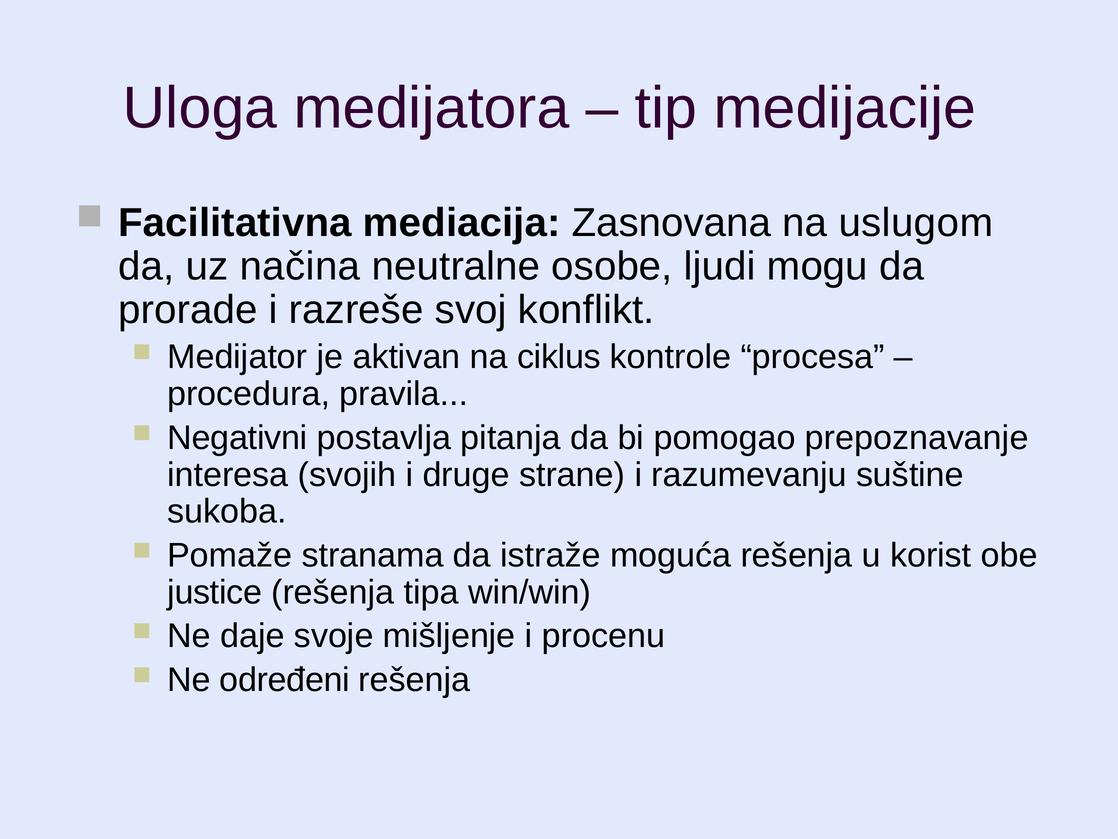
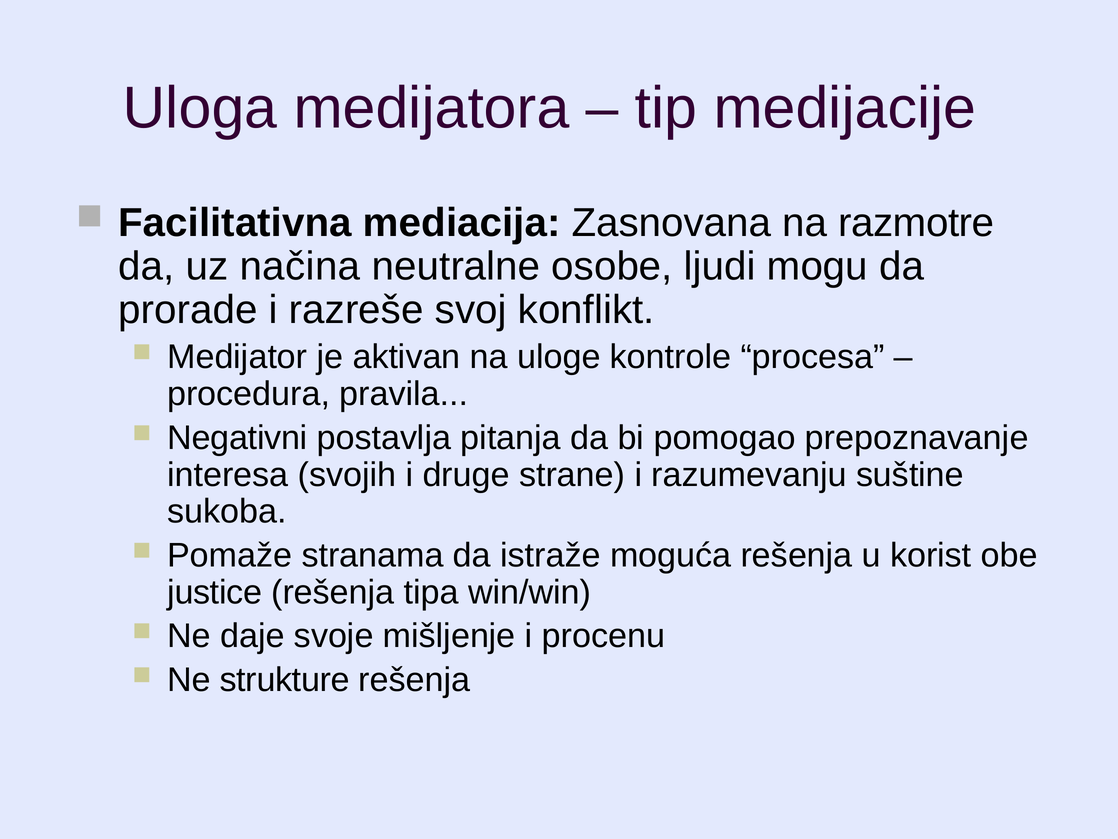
uslugom: uslugom -> razmotre
ciklus: ciklus -> uloge
određeni: određeni -> strukture
